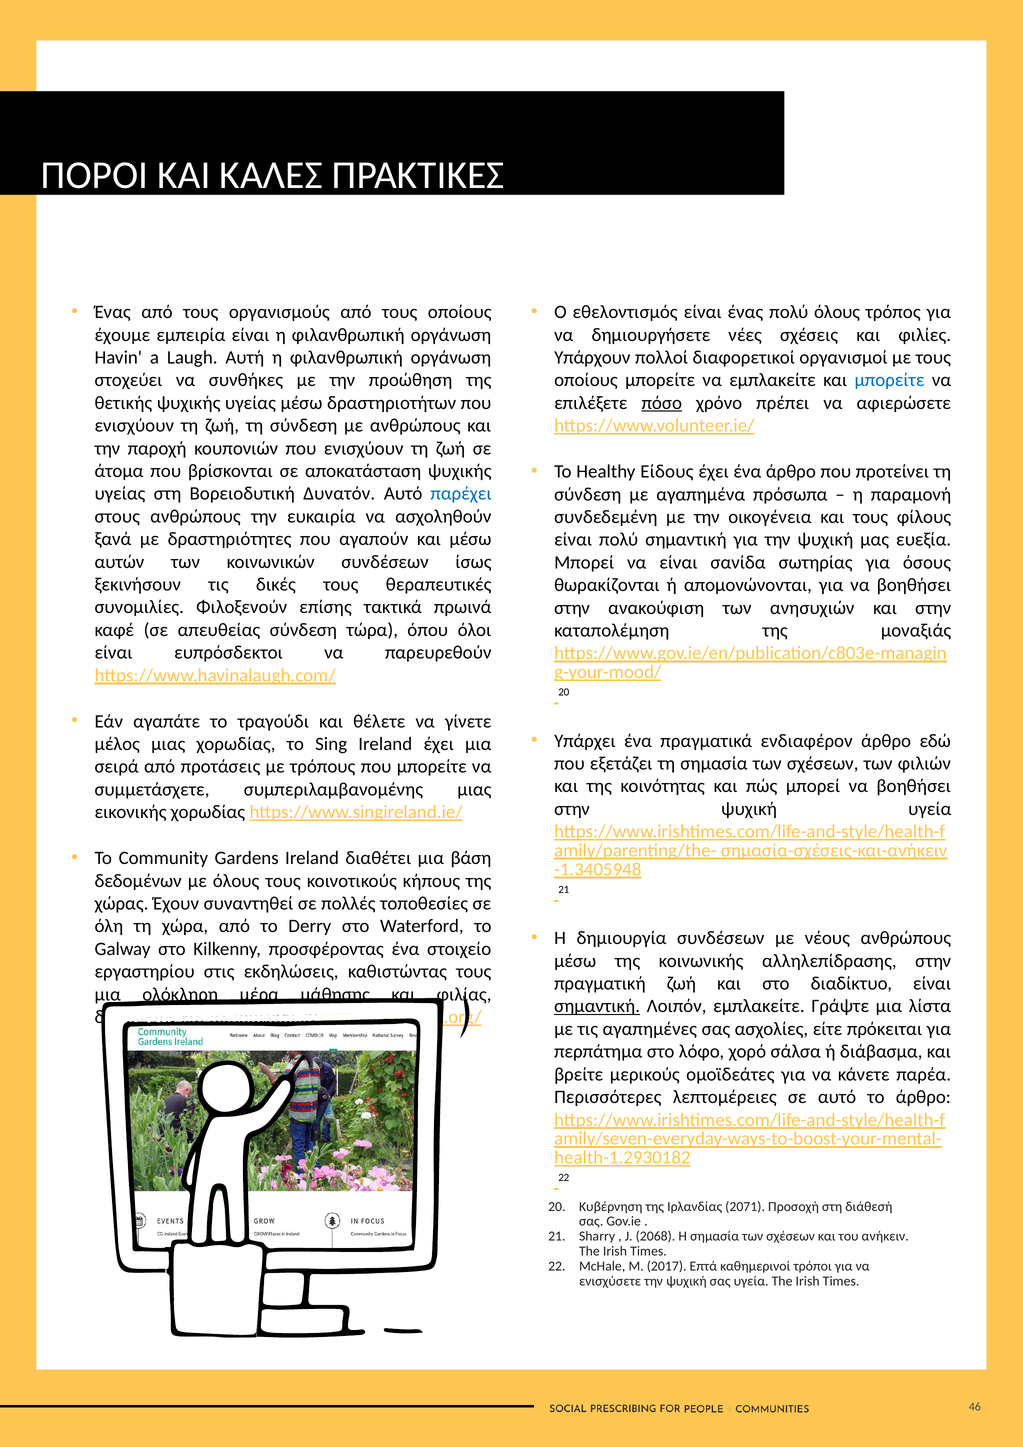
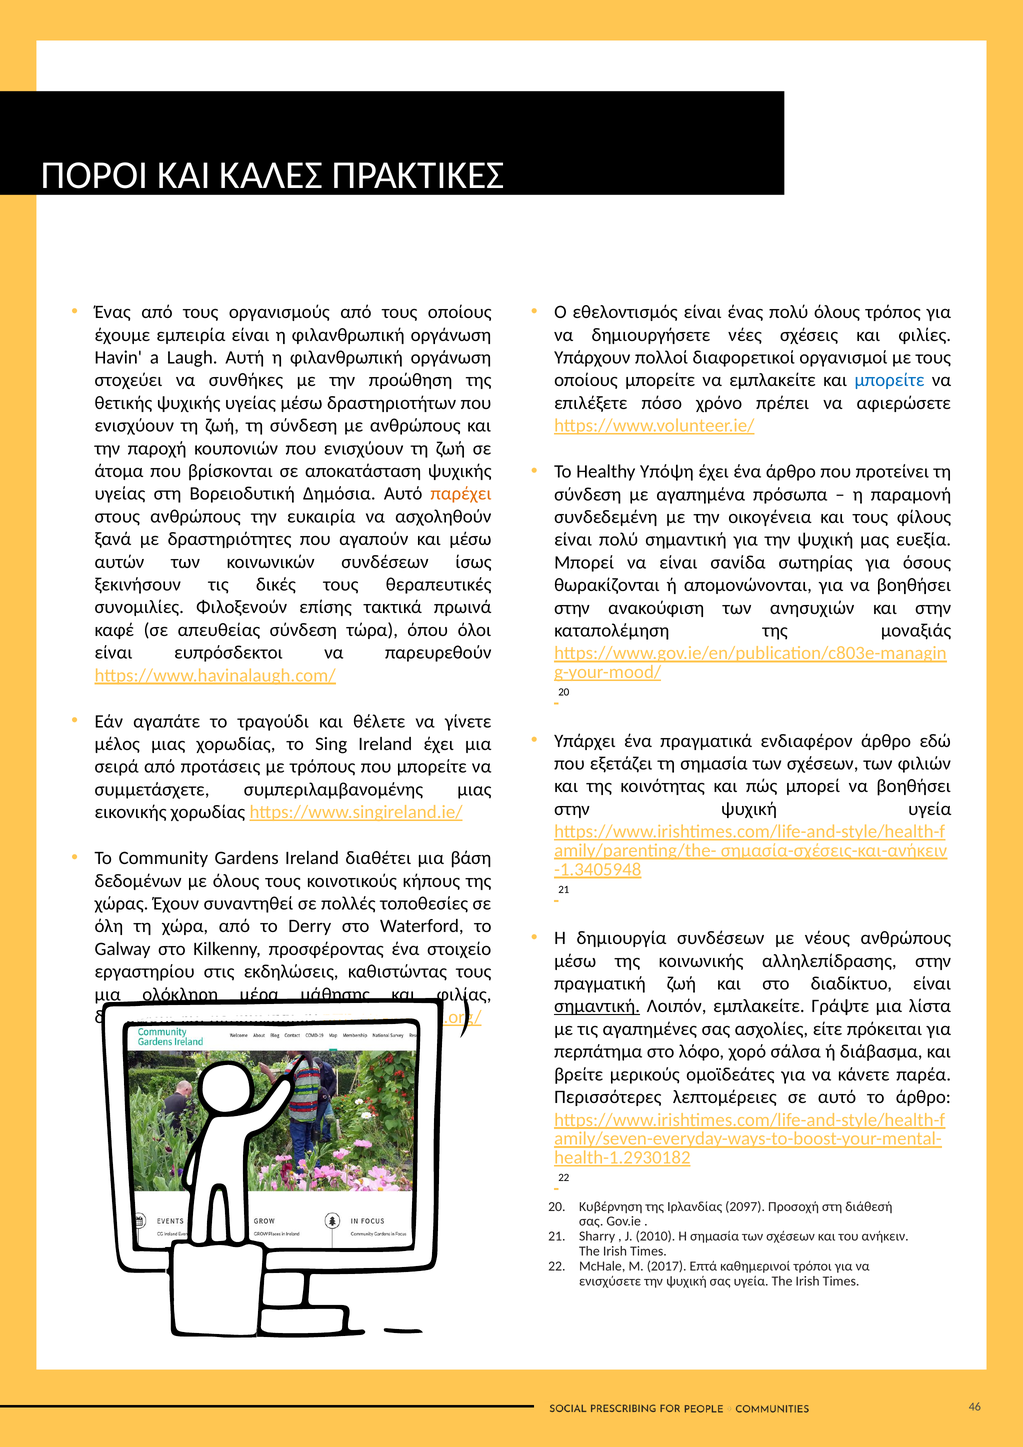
πόσο underline: present -> none
Είδους: Είδους -> Υπόψη
Δυνατόν: Δυνατόν -> Δημόσια
παρέχει colour: blue -> orange
2071: 2071 -> 2097
2068: 2068 -> 2010
